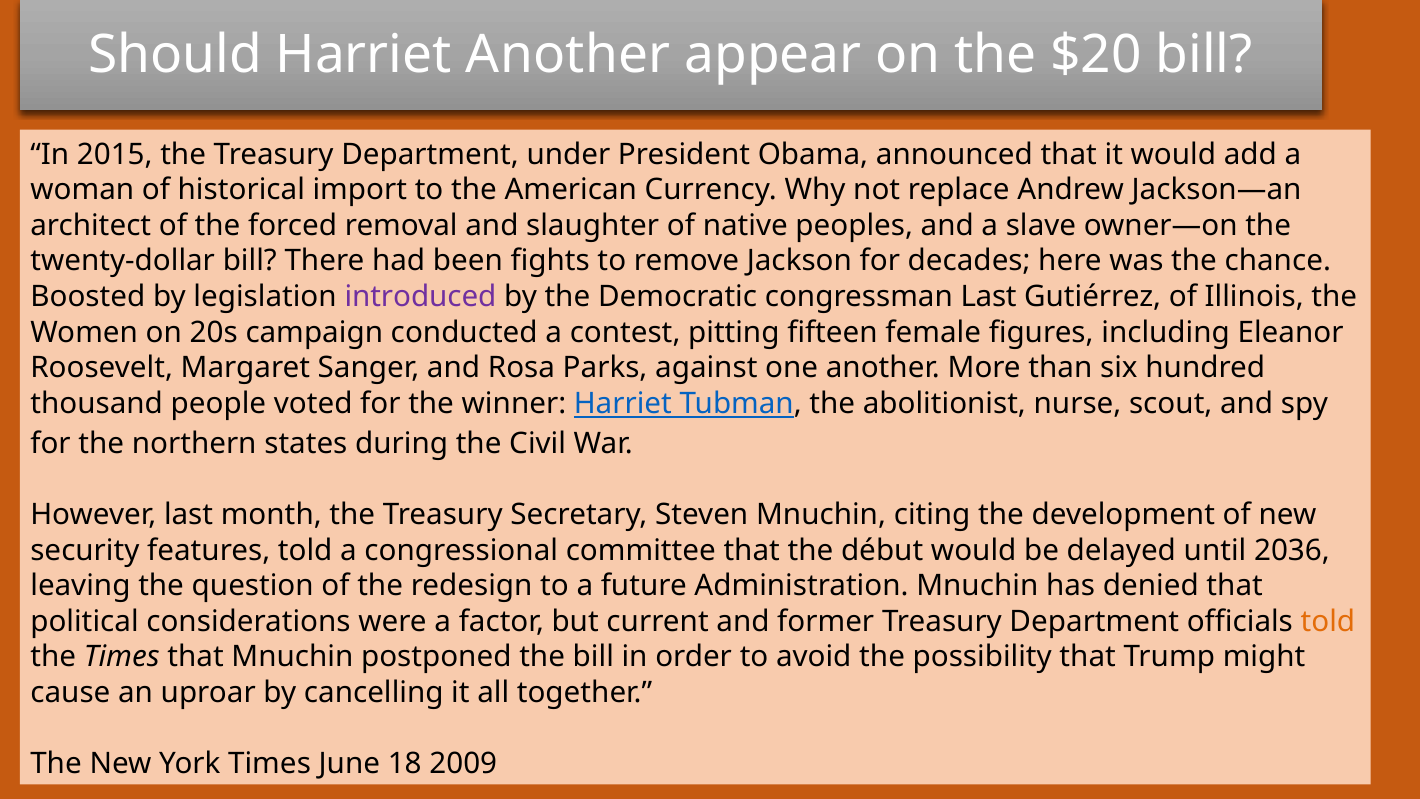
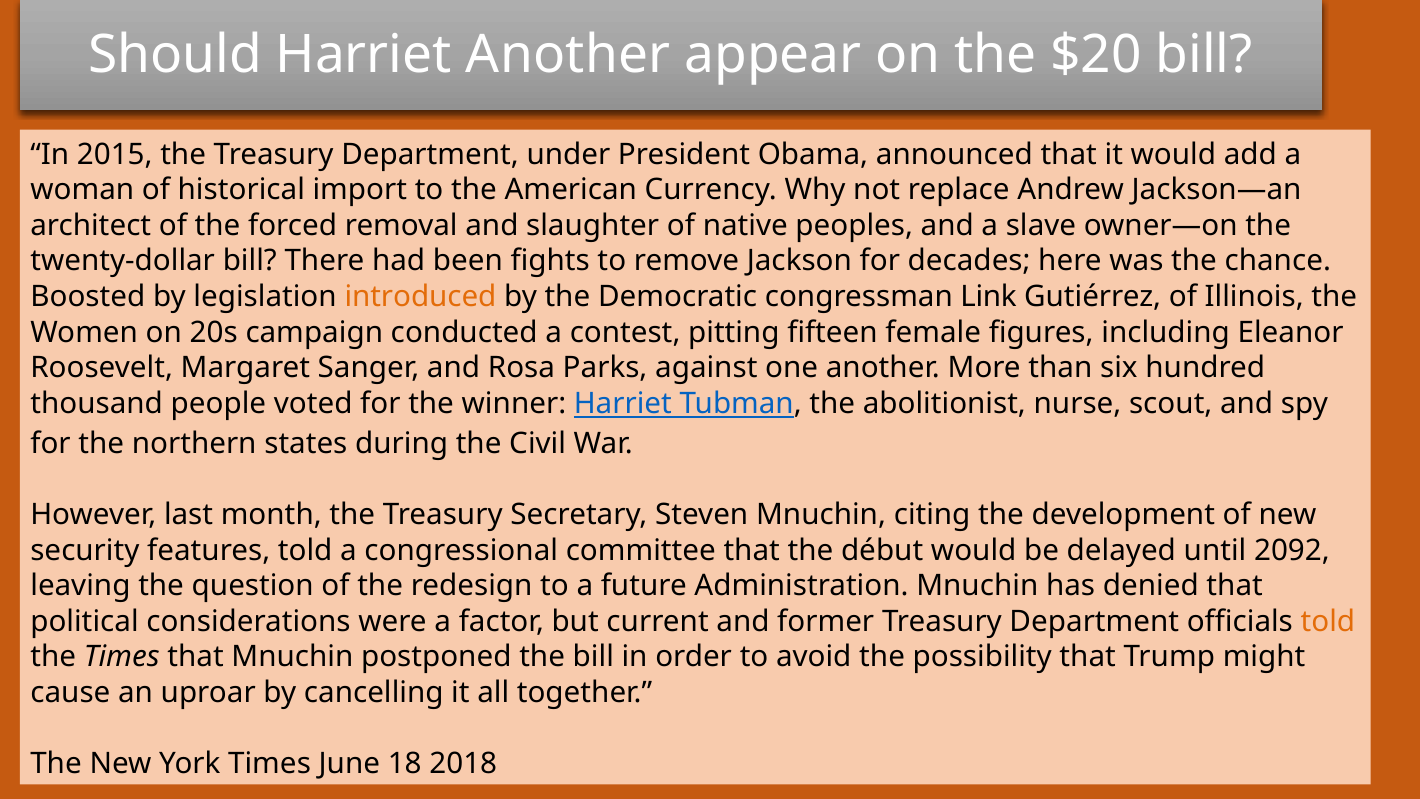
introduced colour: purple -> orange
congressman Last: Last -> Link
2036: 2036 -> 2092
2009: 2009 -> 2018
